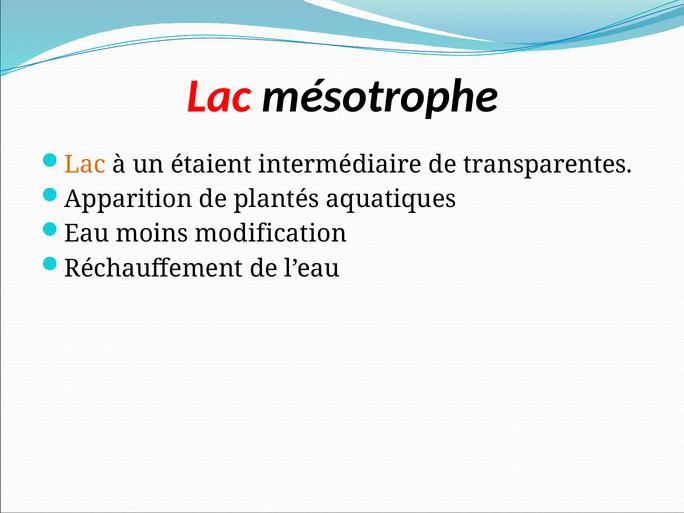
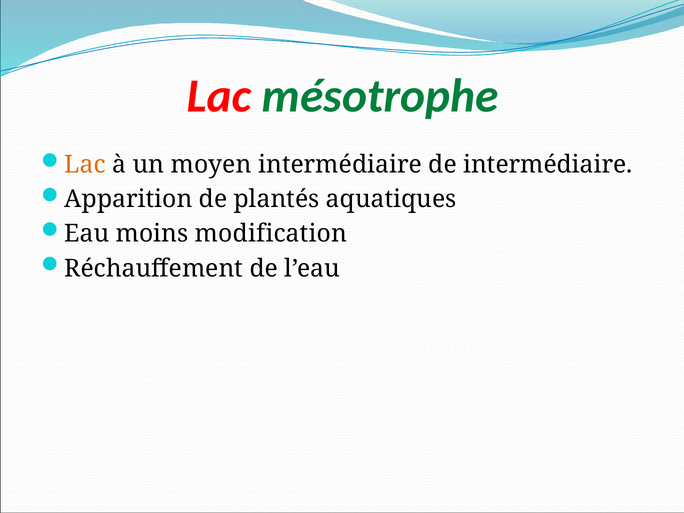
mésotrophe colour: black -> green
étaient: étaient -> moyen
de transparentes: transparentes -> intermédiaire
